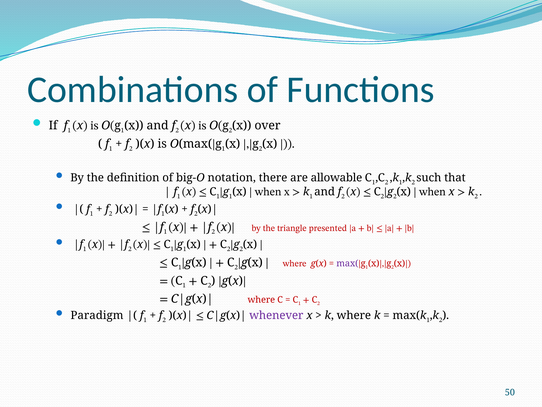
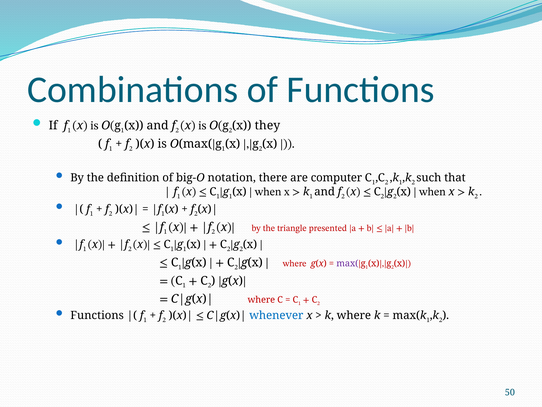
over: over -> they
allowable: allowable -> computer
Paradigm at (97, 315): Paradigm -> Functions
whenever colour: purple -> blue
